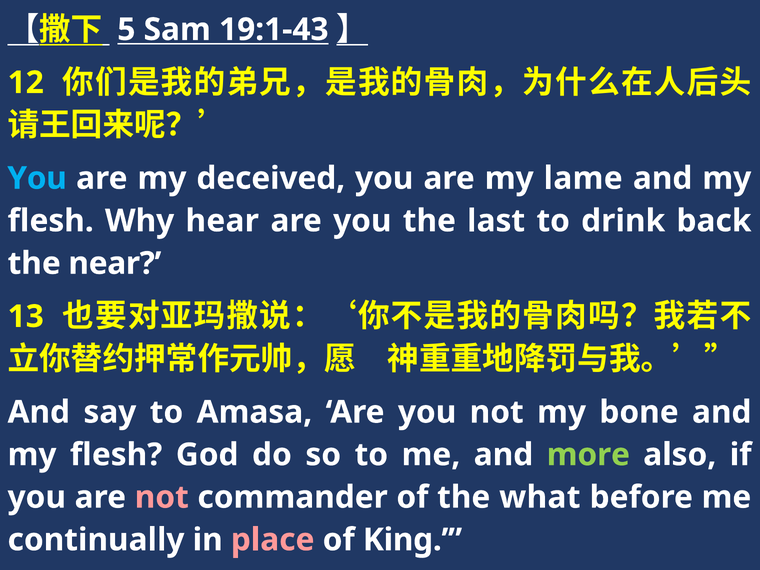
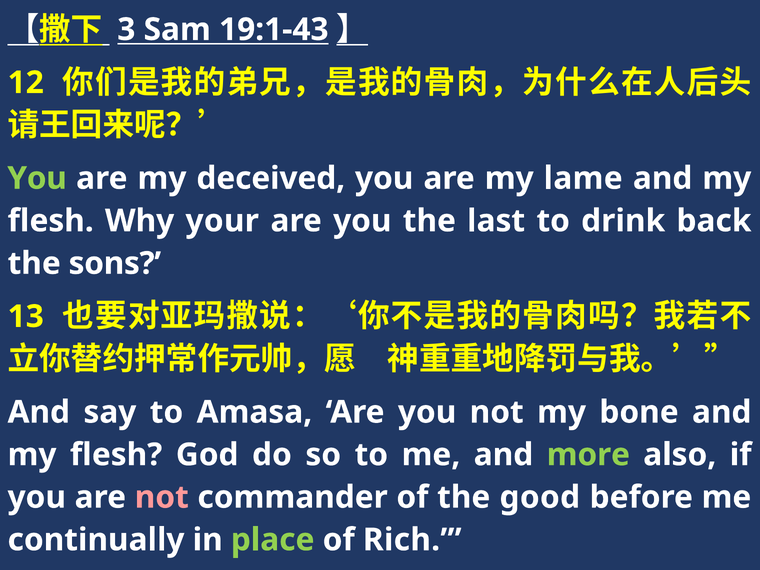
5: 5 -> 3
You at (37, 178) colour: light blue -> light green
hear: hear -> your
near: near -> sons
what: what -> good
place colour: pink -> light green
King: King -> Rich
